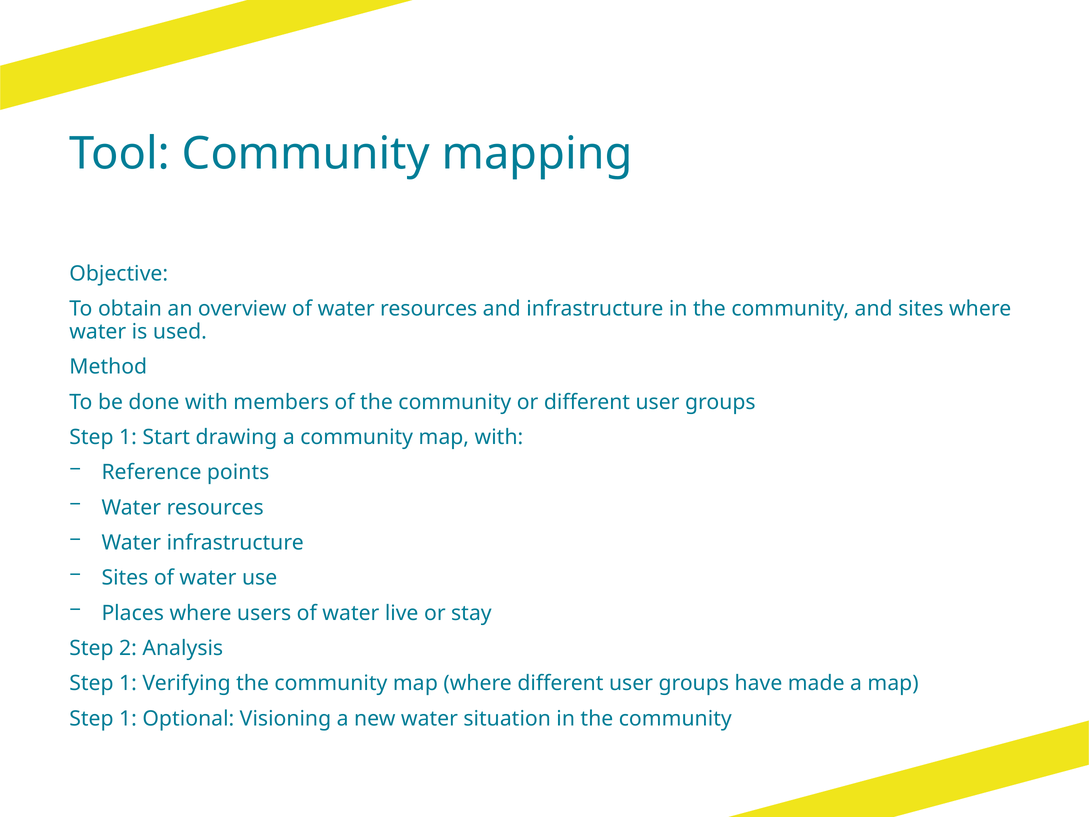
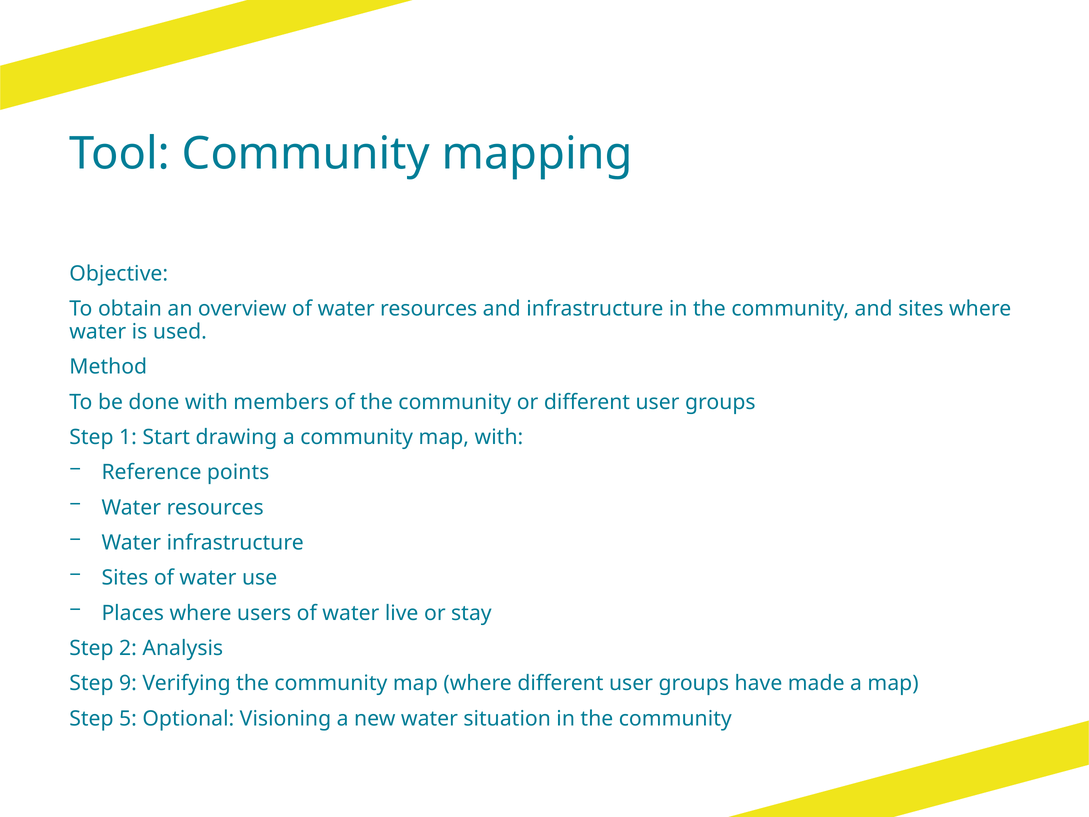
1 at (128, 683): 1 -> 9
1 at (128, 718): 1 -> 5
